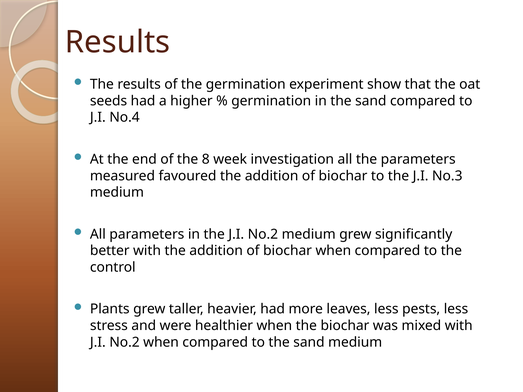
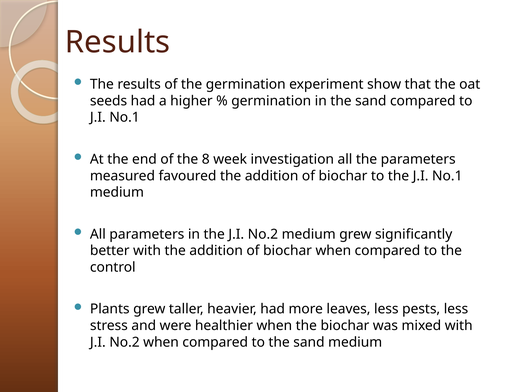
No.4 at (125, 118): No.4 -> No.1
the J.I No.3: No.3 -> No.1
